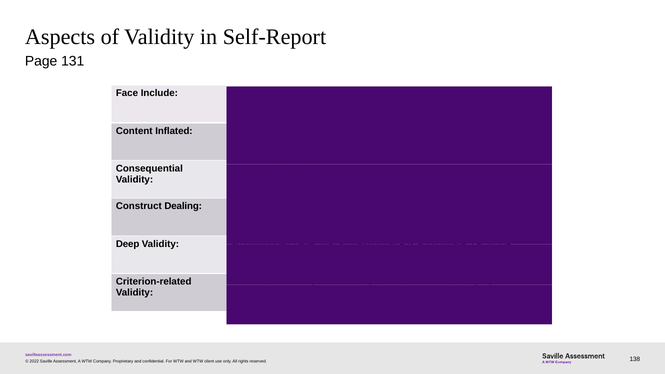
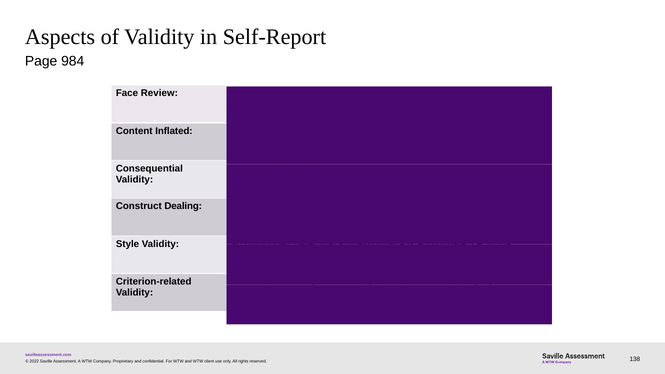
131: 131 -> 984
Include: Include -> Review
Deep: Deep -> Style
